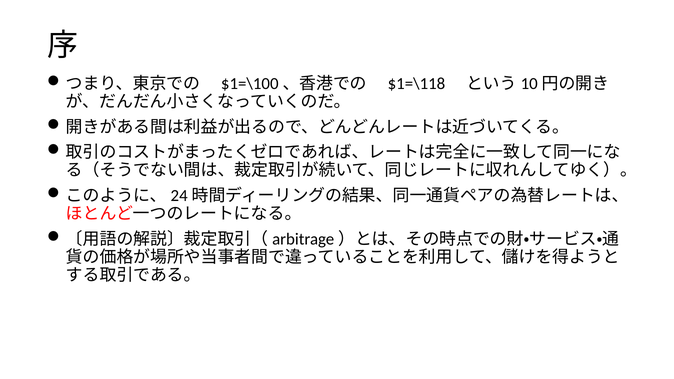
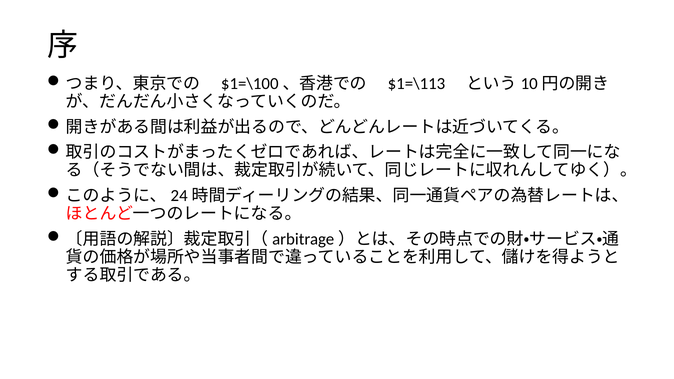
$1=\118: $1=\118 -> $1=\113
